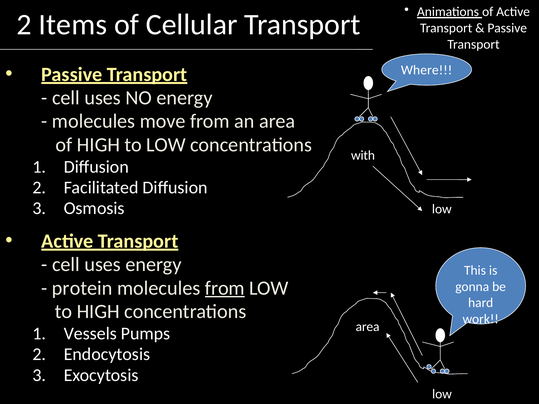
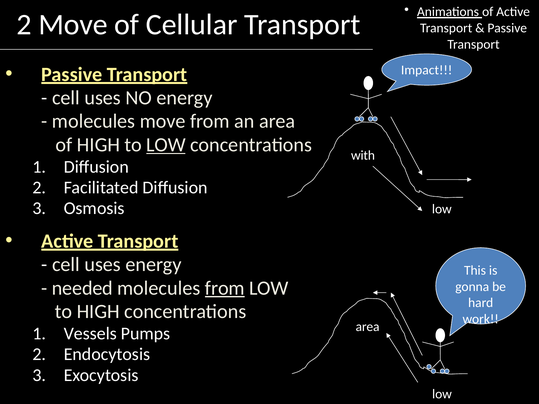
2 Items: Items -> Move
Where: Where -> Impact
LOW at (166, 145) underline: none -> present
protein: protein -> needed
